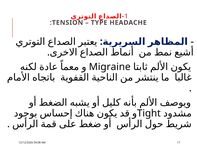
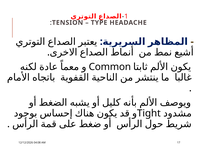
Migraine: Migraine -> Common
